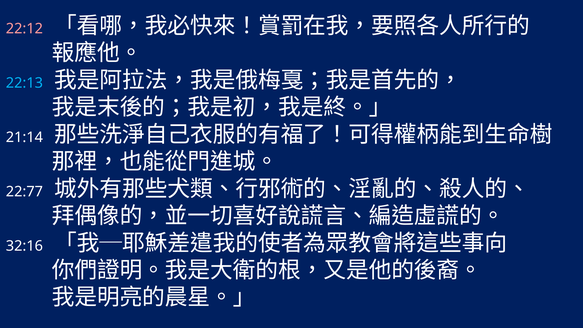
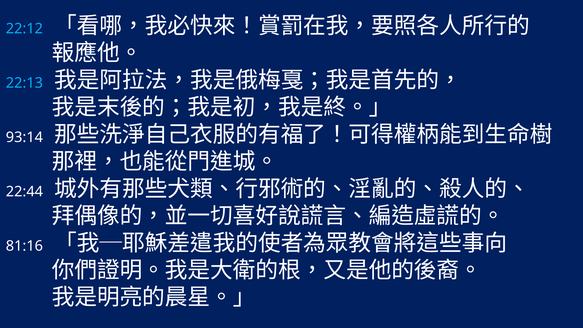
22:12 colour: pink -> light blue
21:14: 21:14 -> 93:14
22:77: 22:77 -> 22:44
32:16: 32:16 -> 81:16
